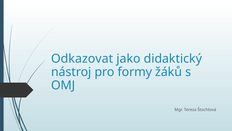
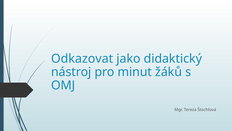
formy: formy -> minut
